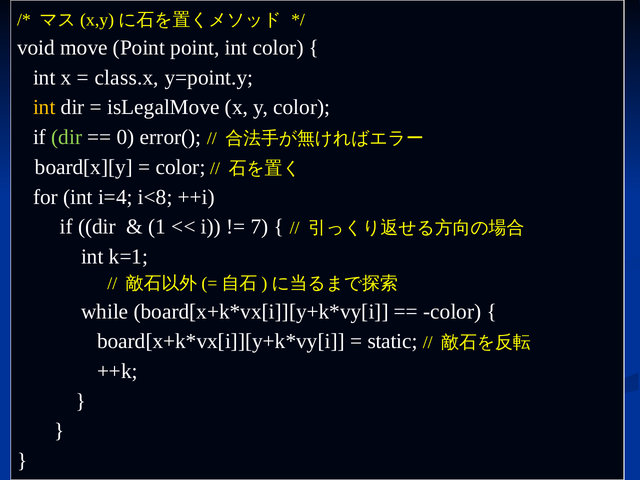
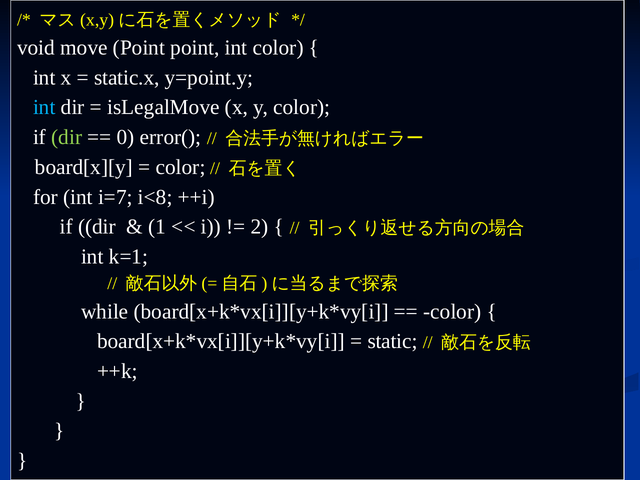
class.x: class.x -> static.x
int at (44, 107) colour: yellow -> light blue
i=4: i=4 -> i=7
7: 7 -> 2
